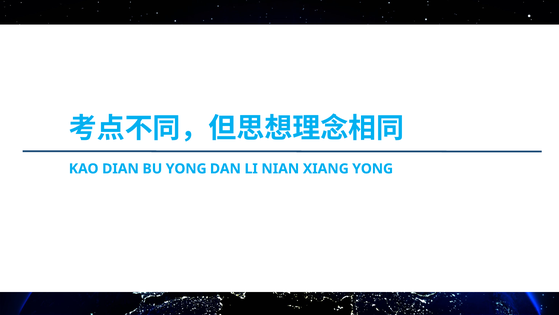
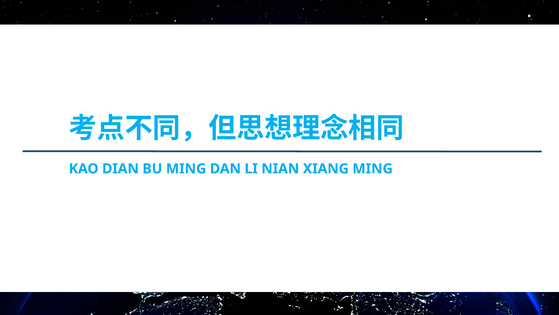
BU YONG: YONG -> MING
XIANG YONG: YONG -> MING
